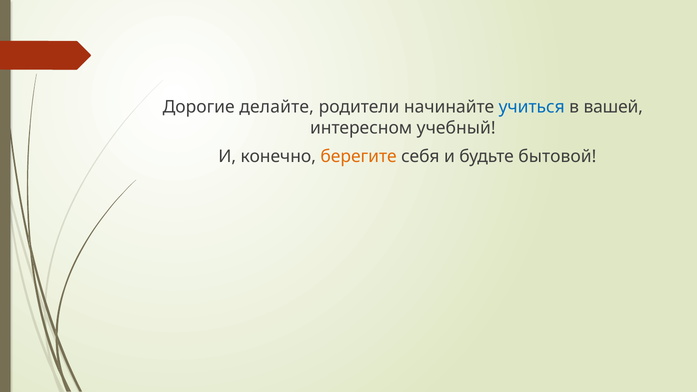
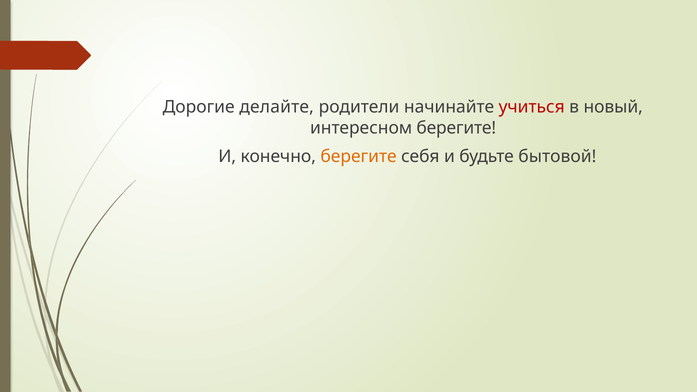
учиться colour: blue -> red
вашей: вашей -> новый
интересном учебный: учебный -> берегите
